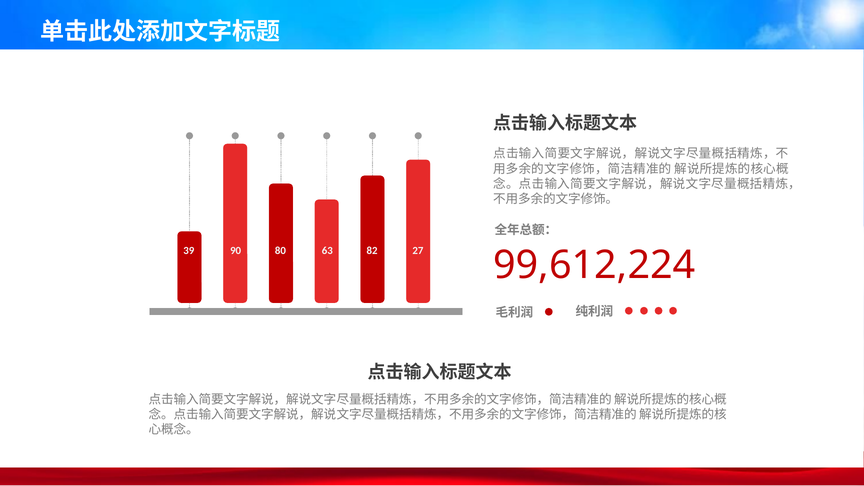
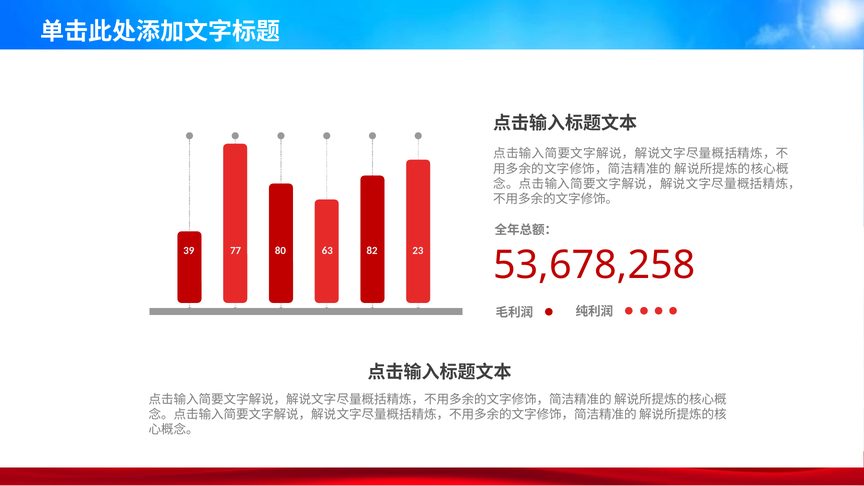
90: 90 -> 77
27: 27 -> 23
99,612,224: 99,612,224 -> 53,678,258
